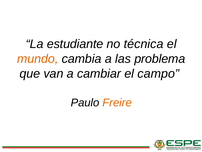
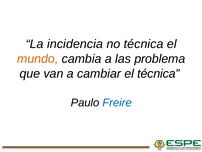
estudiante: estudiante -> incidencia
el campo: campo -> técnica
Freire colour: orange -> blue
